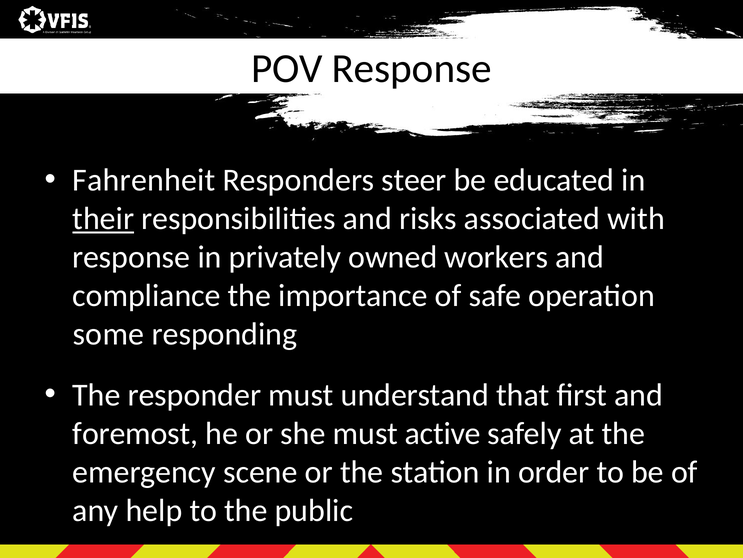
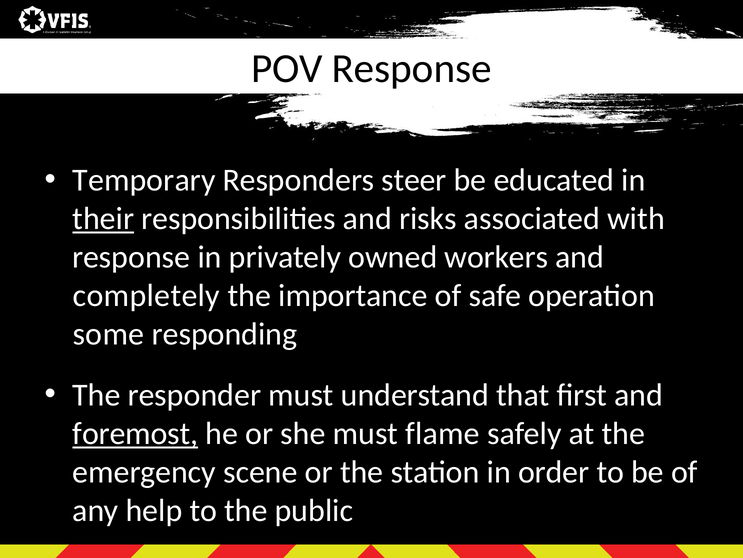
Fahrenheit: Fahrenheit -> Temporary
compliance: compliance -> completely
foremost underline: none -> present
active: active -> flame
